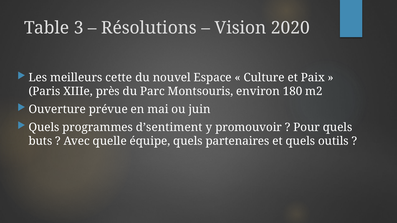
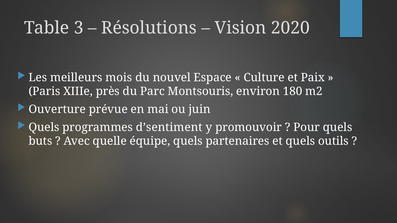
cette: cette -> mois
